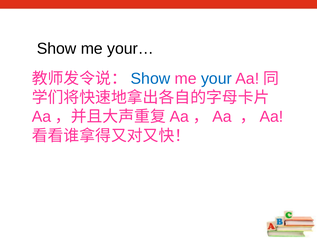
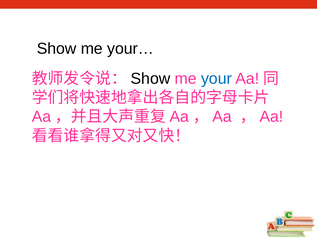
Show at (150, 79) colour: blue -> black
